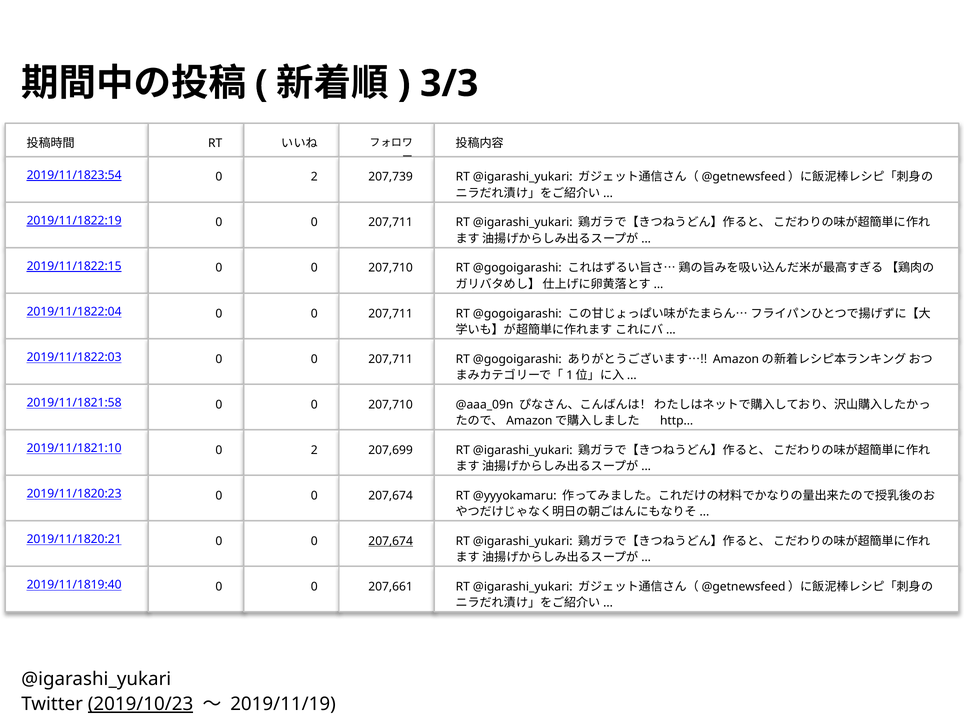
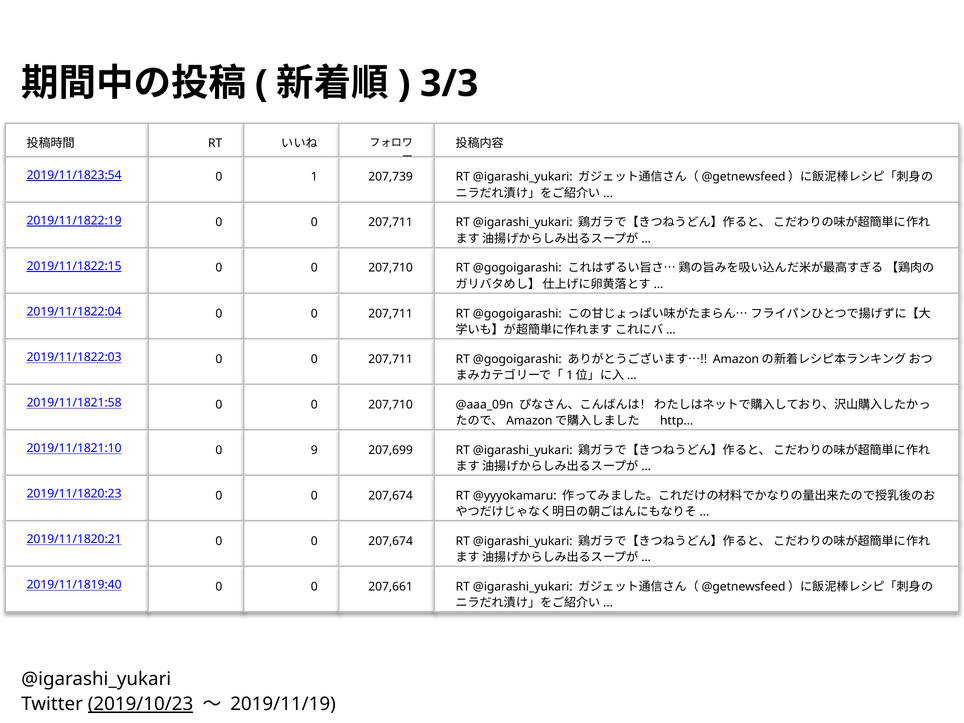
2 at (314, 177): 2 -> 1
2 at (314, 450): 2 -> 9
207,674 at (391, 541) underline: present -> none
